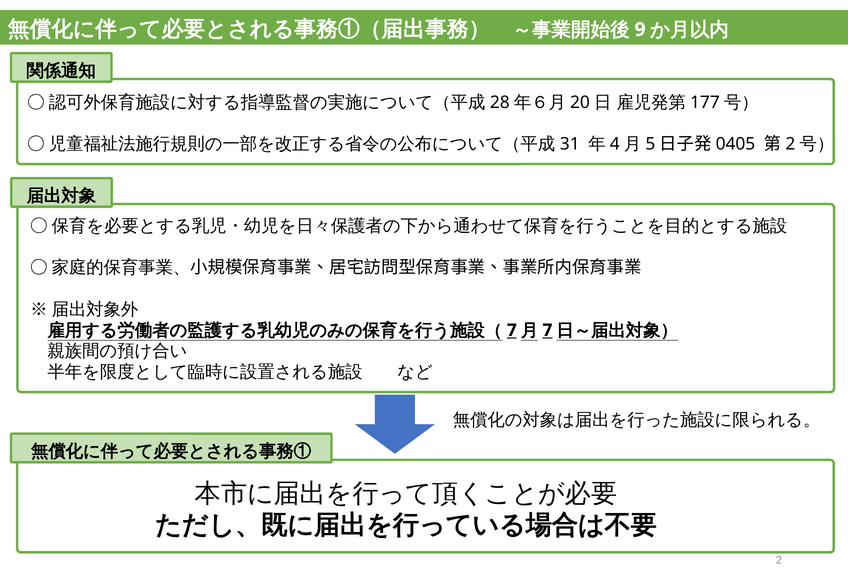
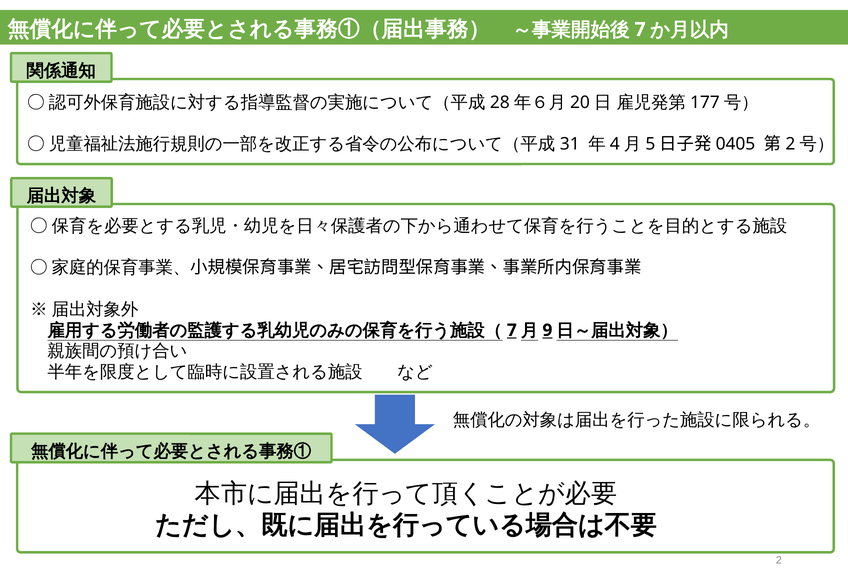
9 at (640, 30): 9 -> 7
7 at (547, 330): 7 -> 9
